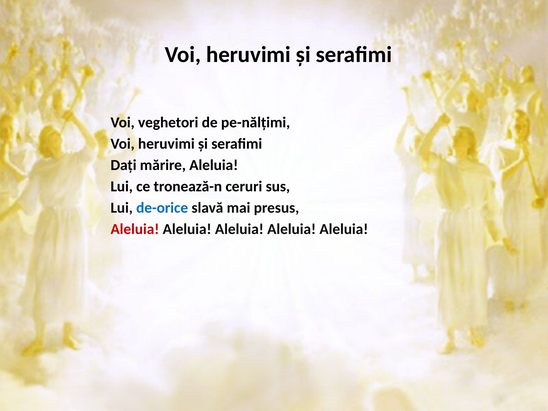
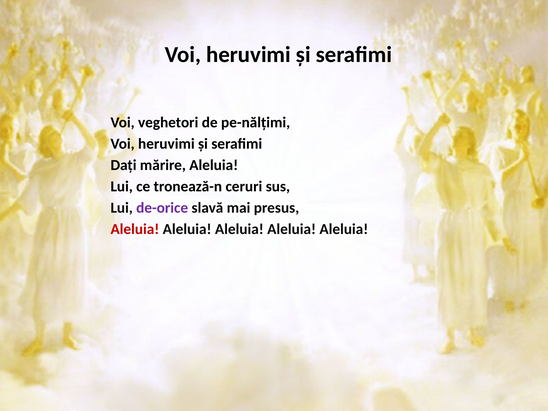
de-orice colour: blue -> purple
